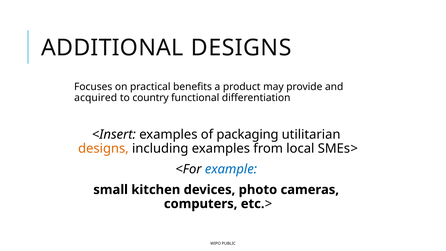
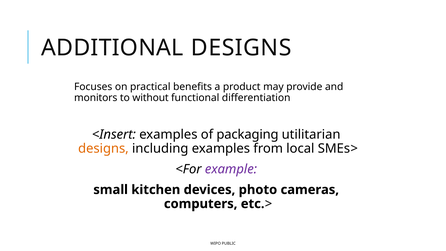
acquired: acquired -> monitors
country: country -> without
example colour: blue -> purple
